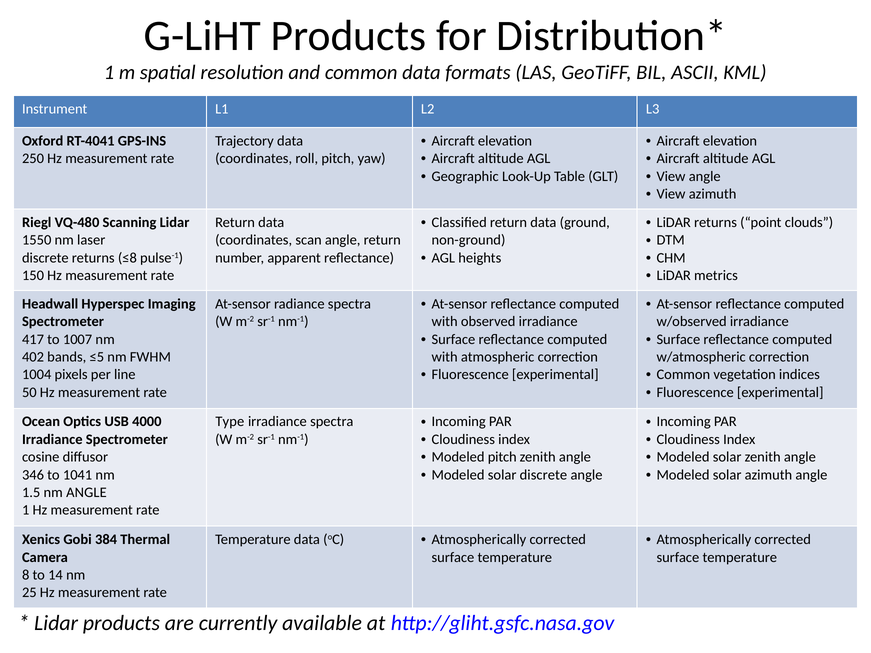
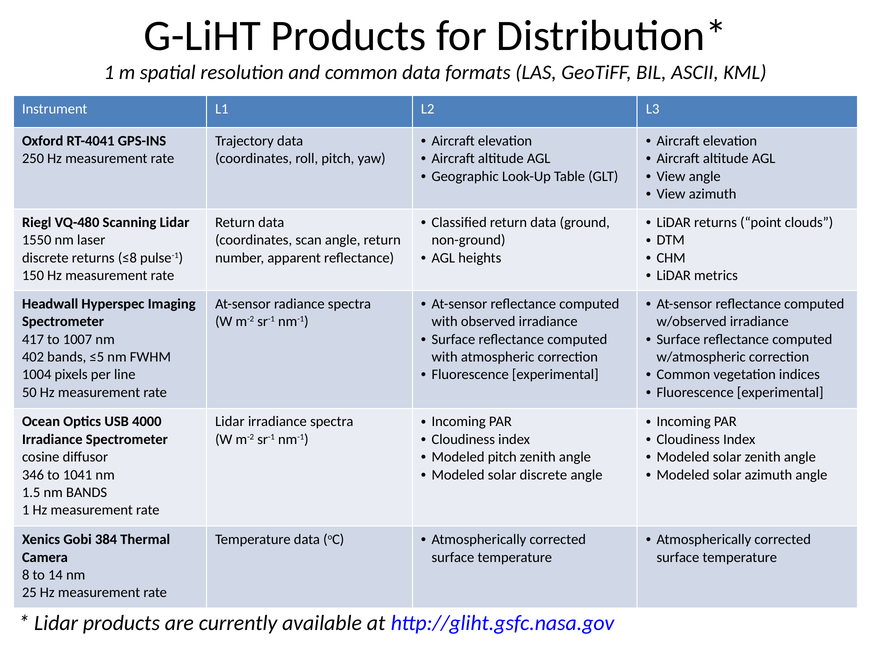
Type at (230, 422): Type -> Lidar
nm ANGLE: ANGLE -> BANDS
